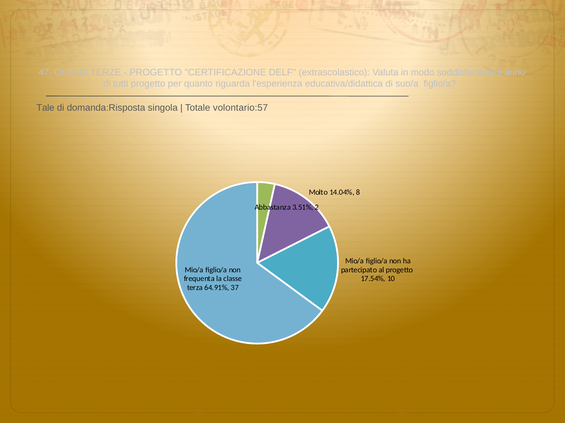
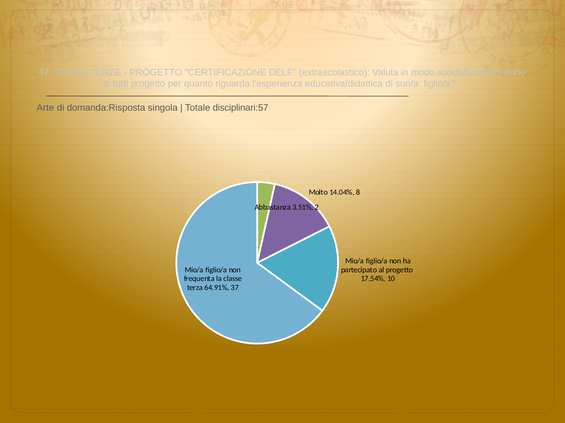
Tale: Tale -> Arte
volontario:57: volontario:57 -> disciplinari:57
